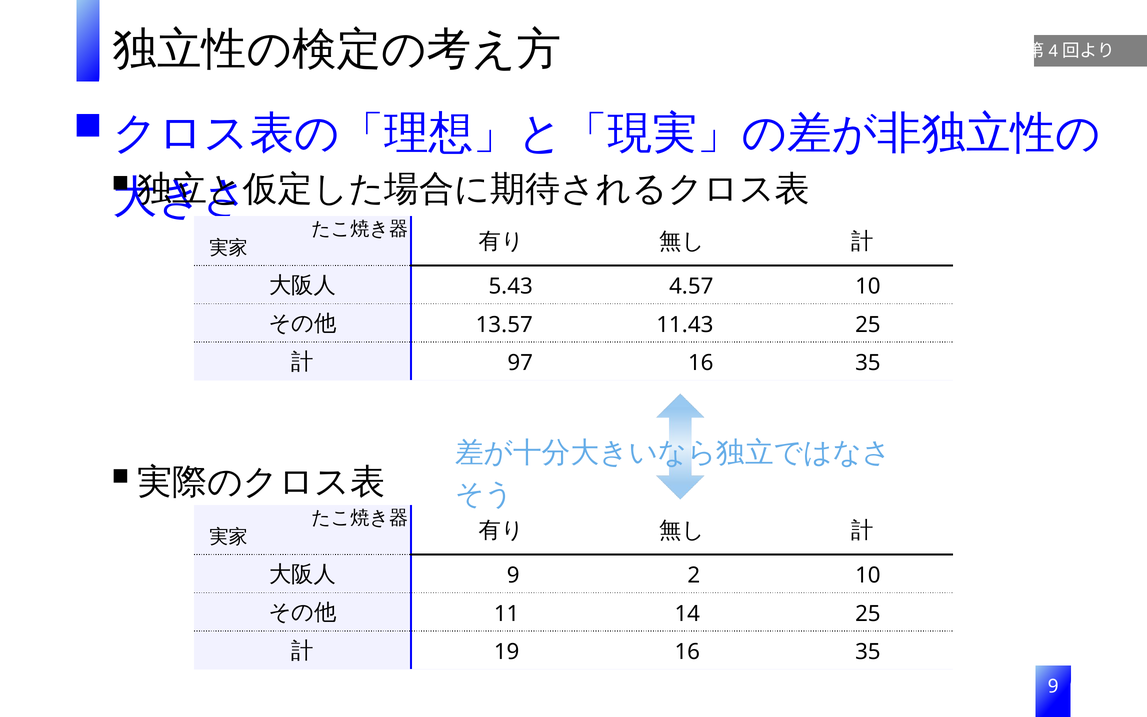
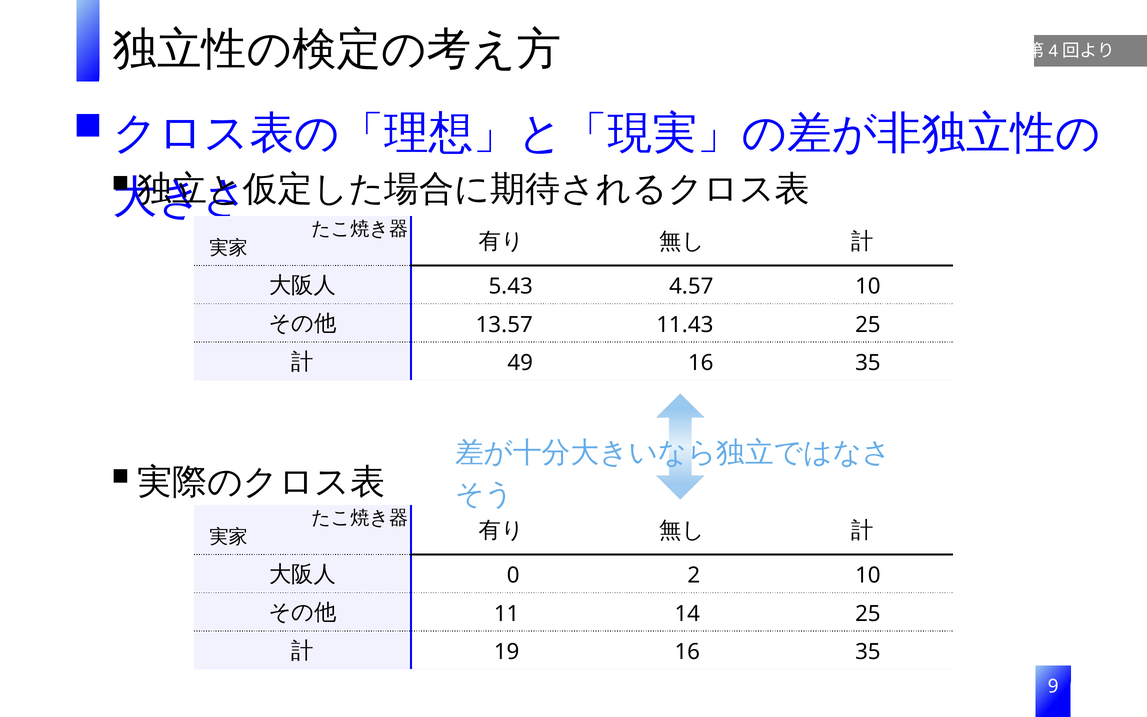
97: 97 -> 49
9 at (513, 575): 9 -> 0
